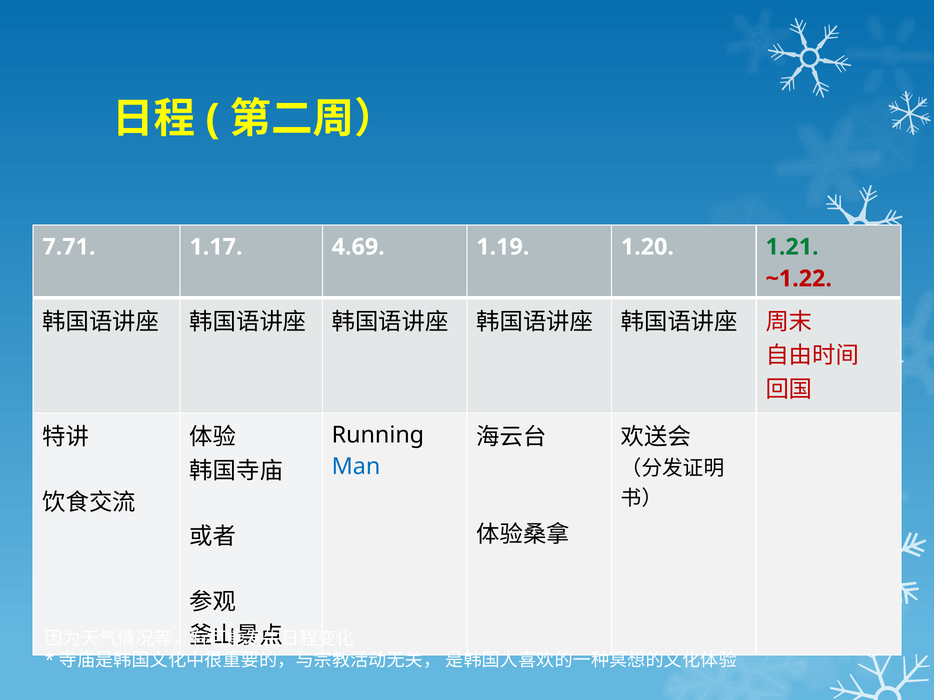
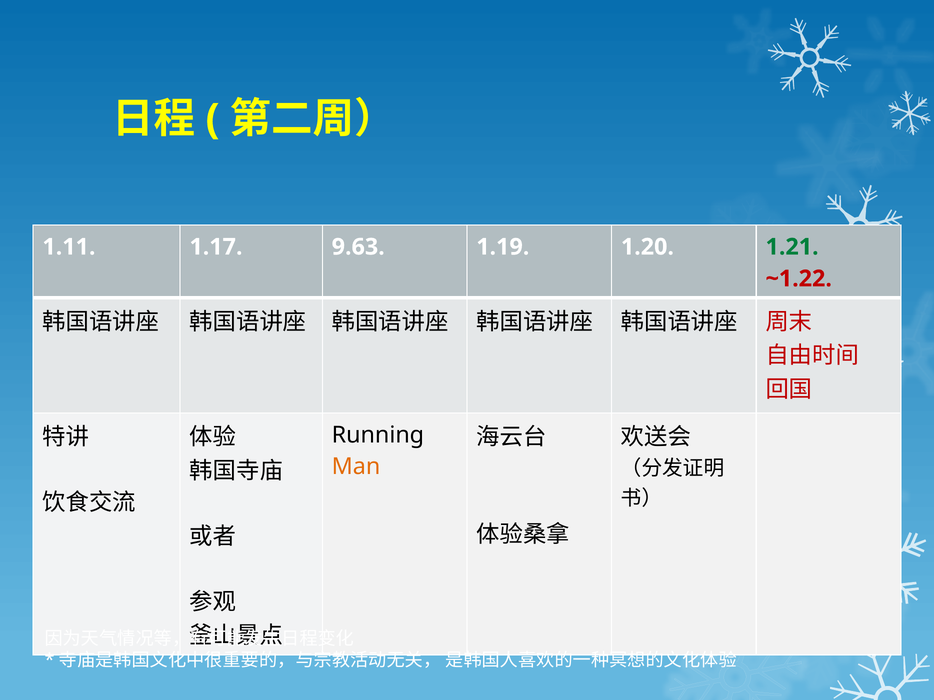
7.71: 7.71 -> 1.11
4.69: 4.69 -> 9.63
Man colour: blue -> orange
